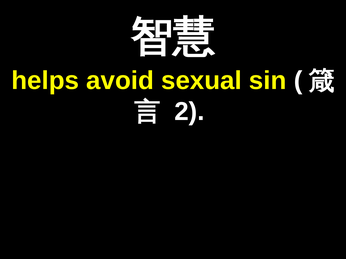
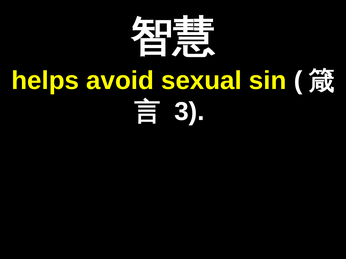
2: 2 -> 3
